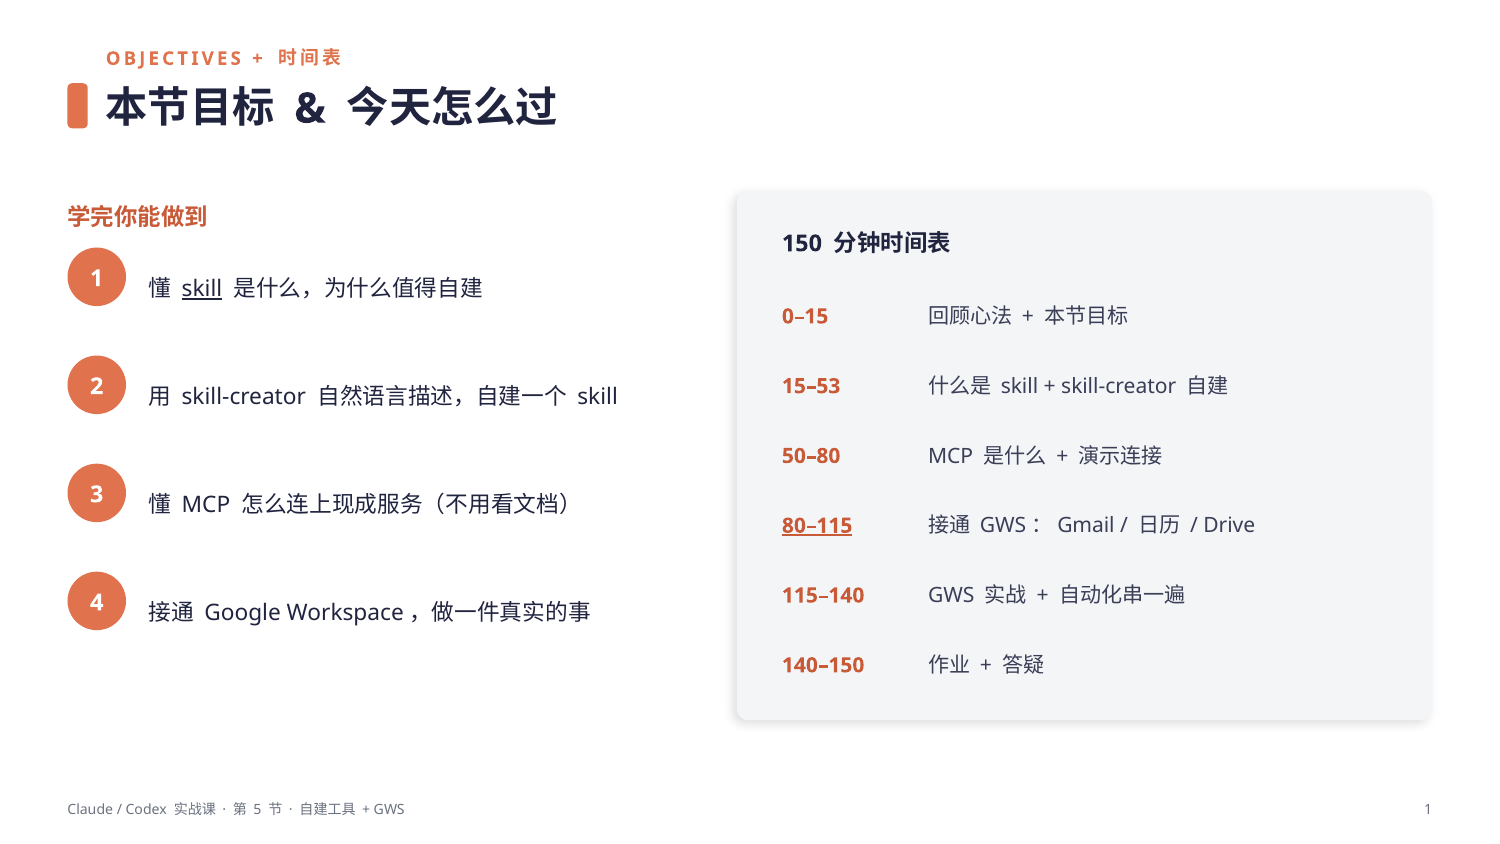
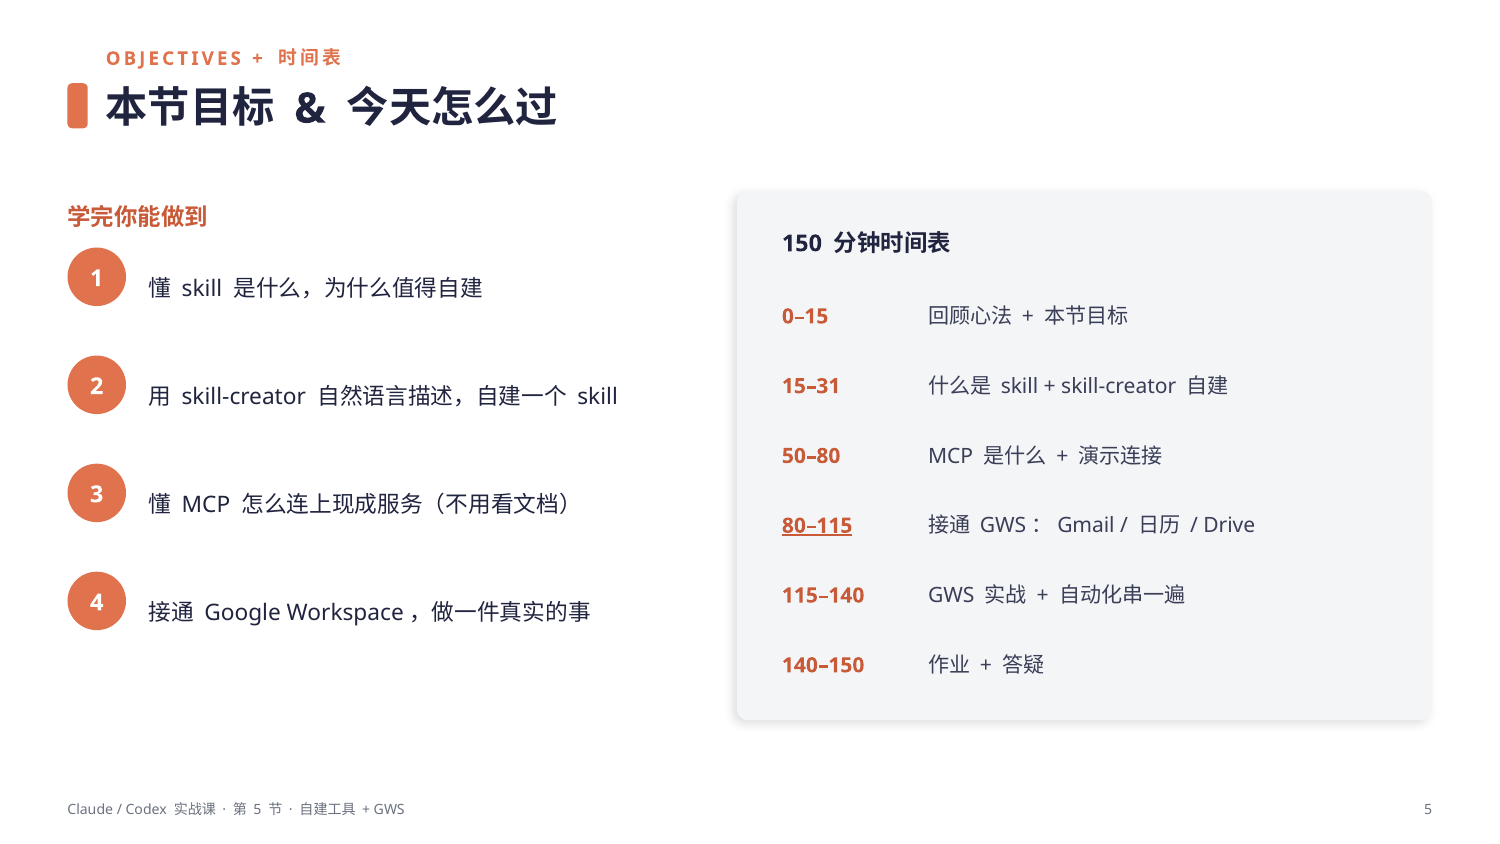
skill at (202, 289) underline: present -> none
15–53: 15–53 -> 15–31
GWS 1: 1 -> 5
